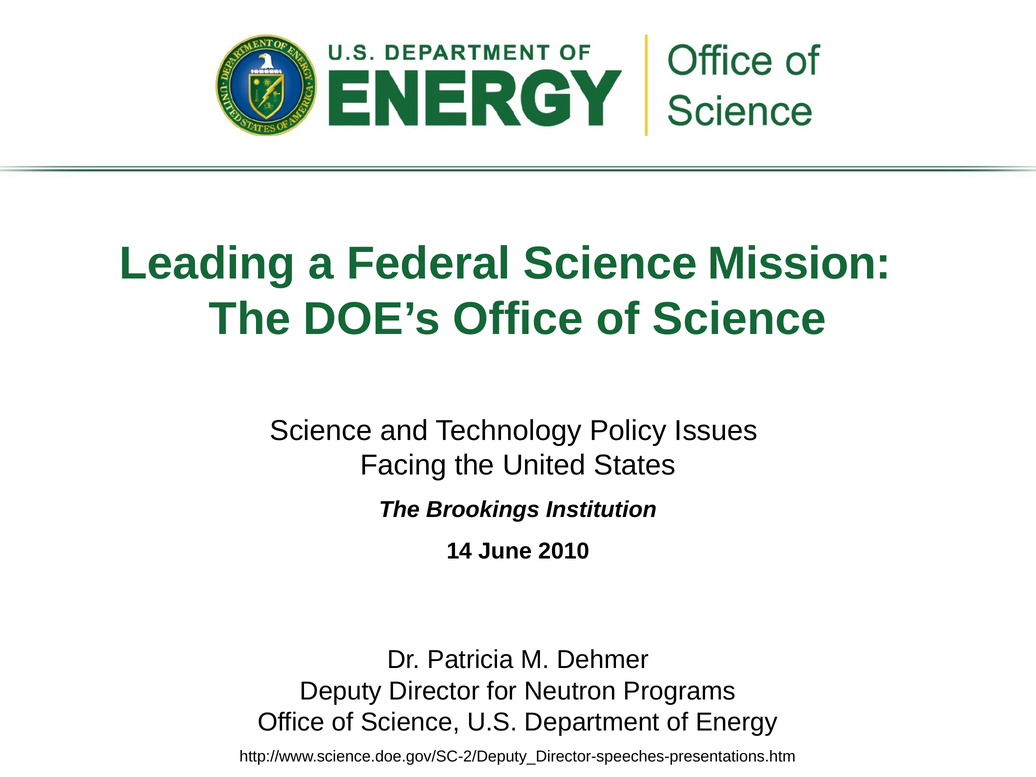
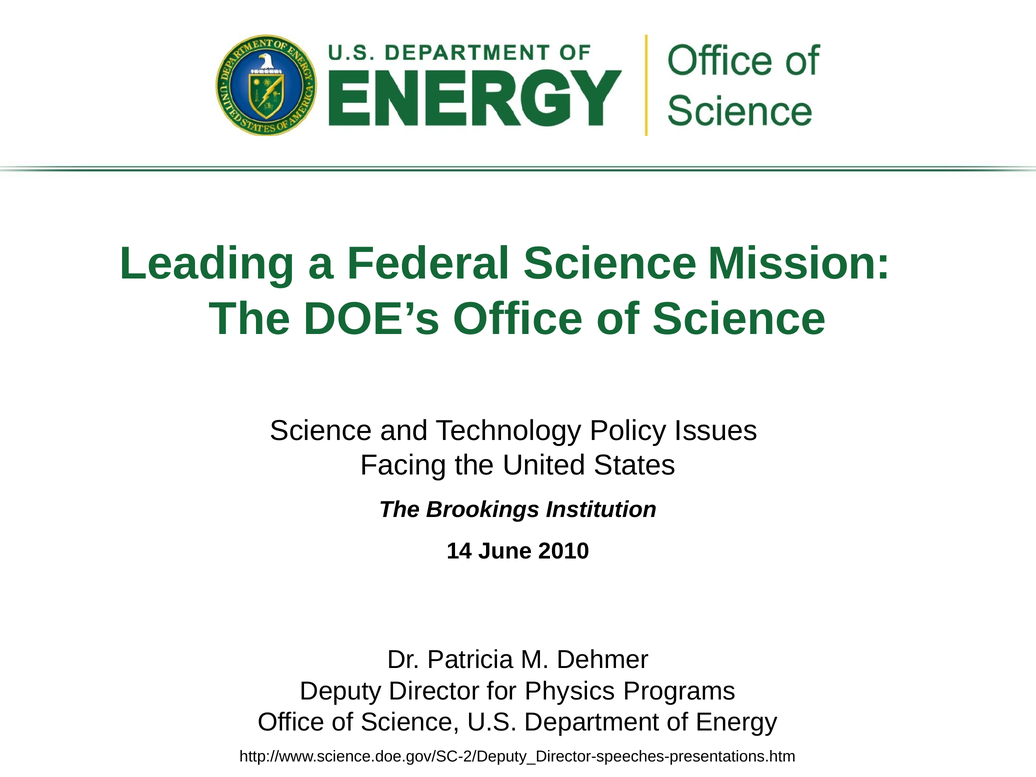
Neutron: Neutron -> Physics
